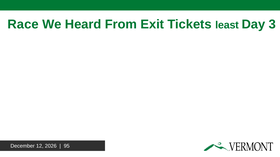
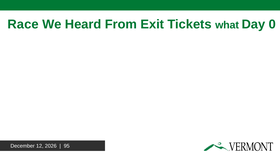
least: least -> what
3: 3 -> 0
